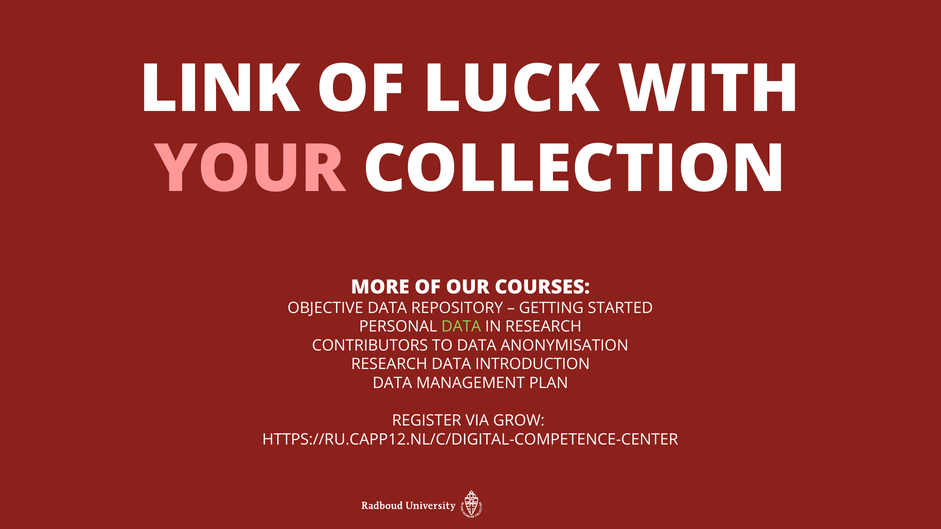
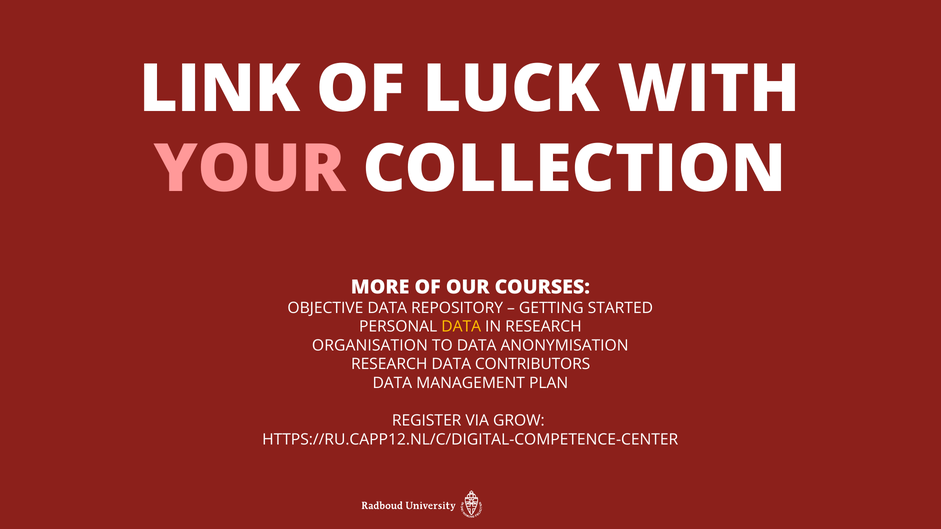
DATA at (461, 327) colour: light green -> yellow
CONTRIBUTORS: CONTRIBUTORS -> ORGANISATION
INTRODUCTION: INTRODUCTION -> CONTRIBUTORS
